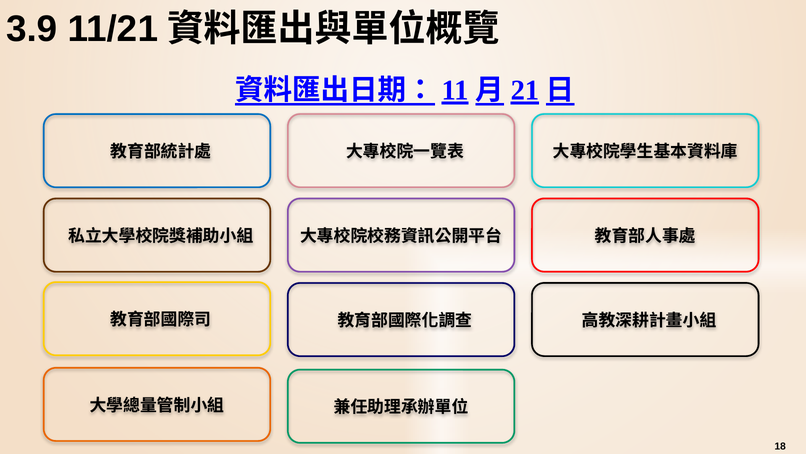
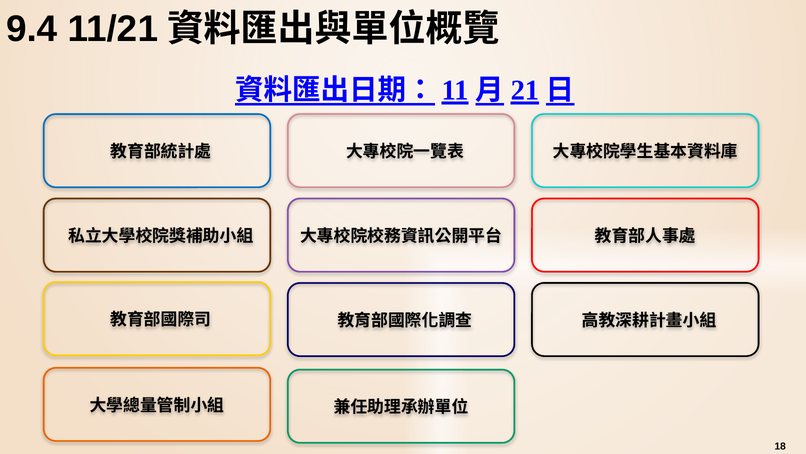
3.9: 3.9 -> 9.4
